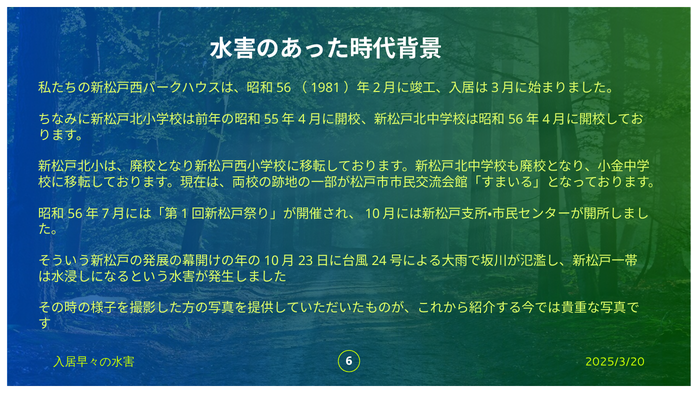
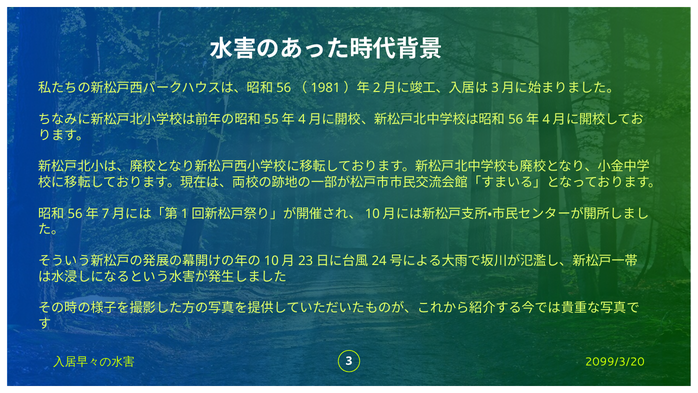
2025/3/20: 2025/3/20 -> 2099/3/20
6: 6 -> 3
